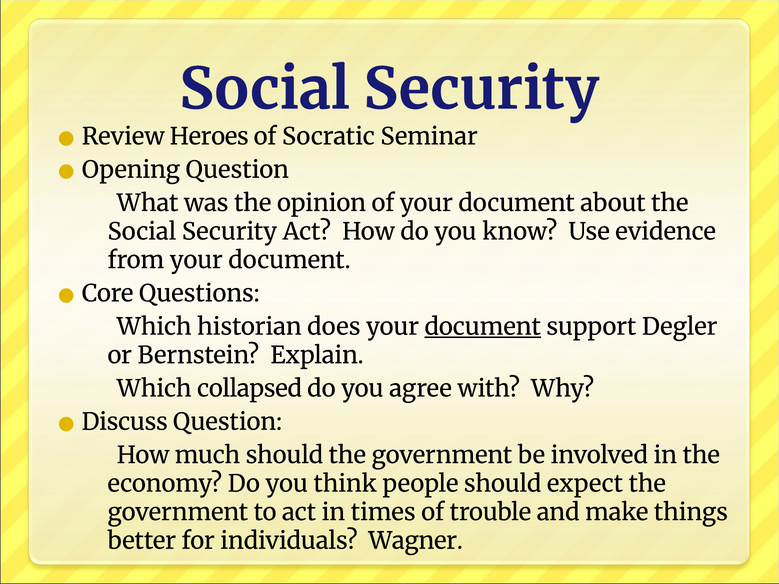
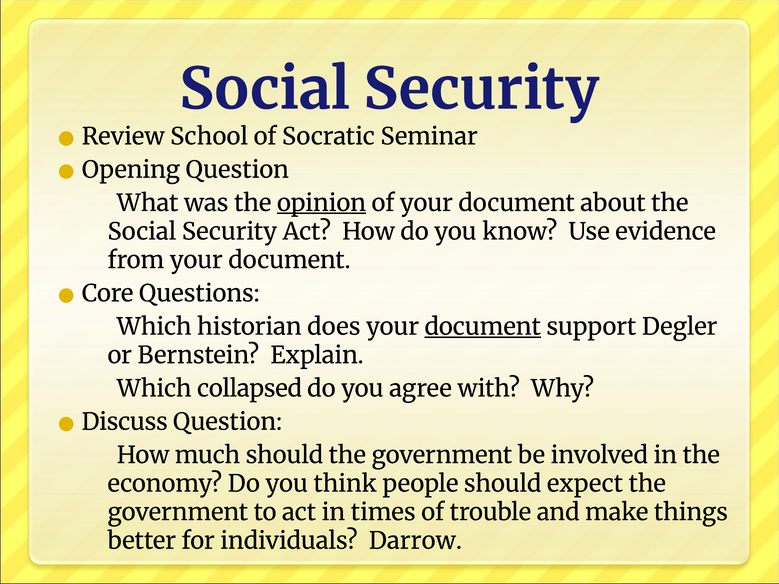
Heroes: Heroes -> School
opinion underline: none -> present
Wagner: Wagner -> Darrow
